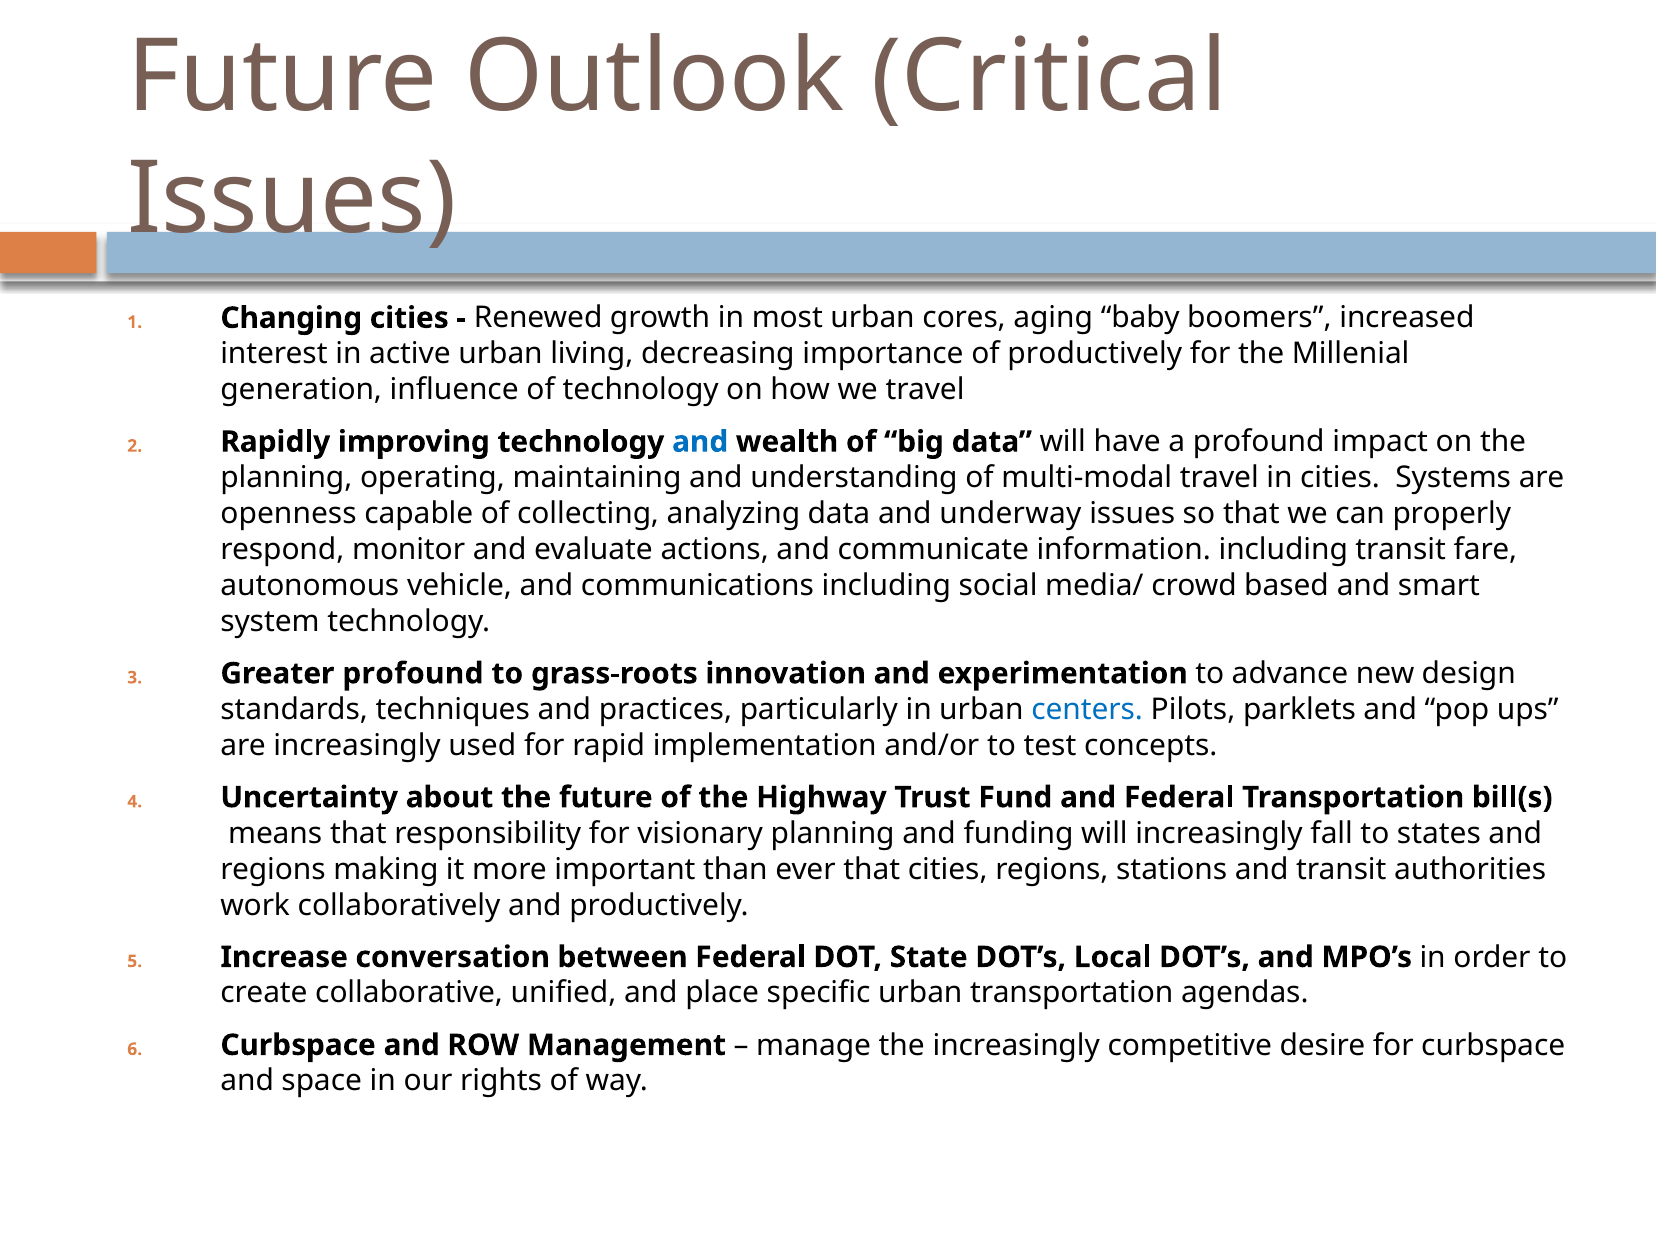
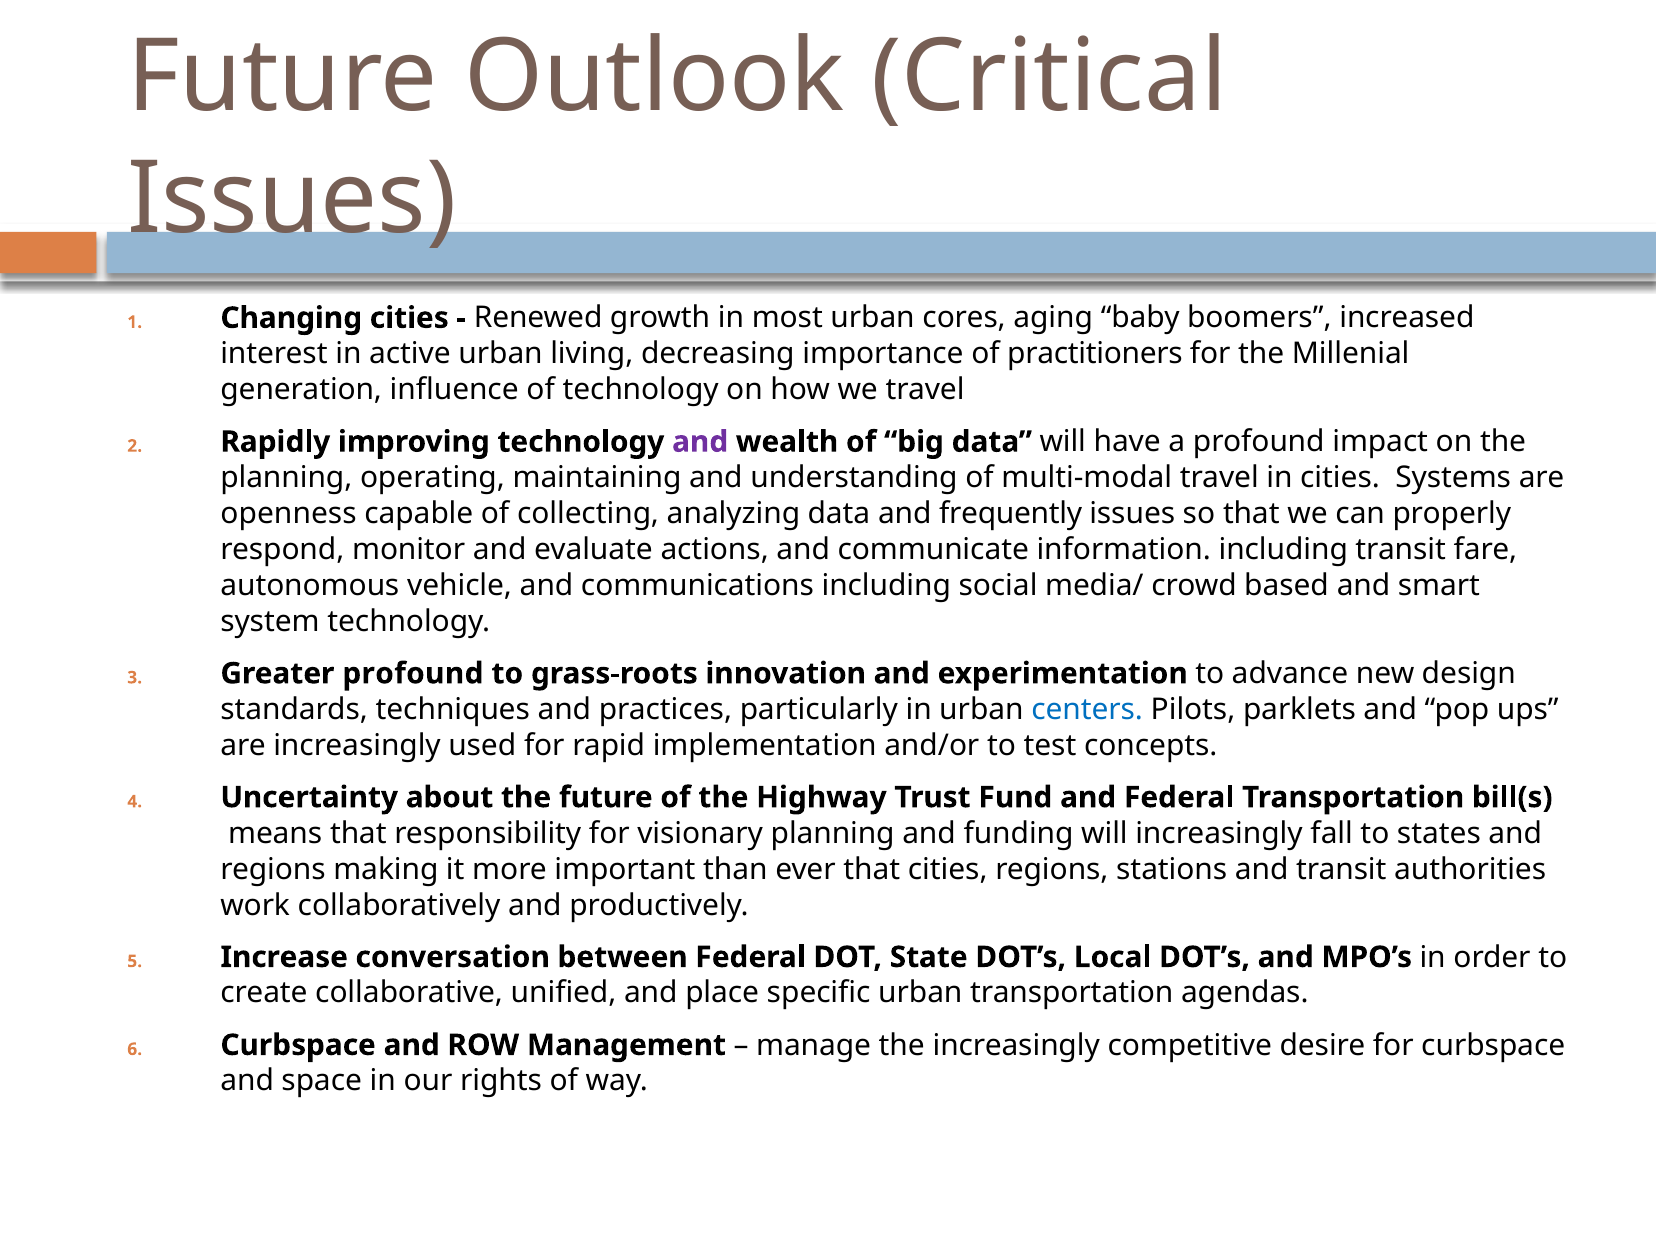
of productively: productively -> practitioners
and at (700, 442) colour: blue -> purple
underway: underway -> frequently
